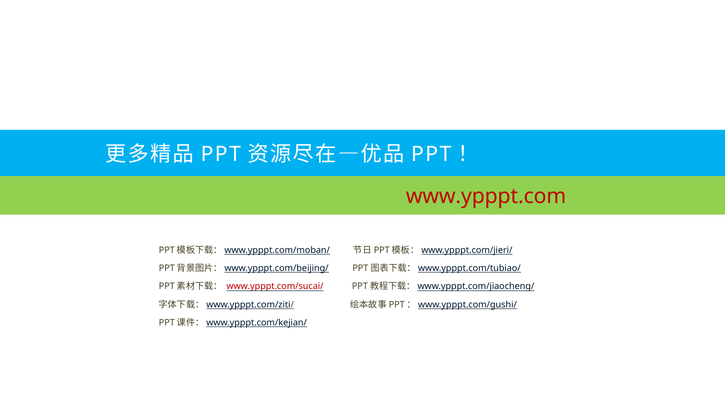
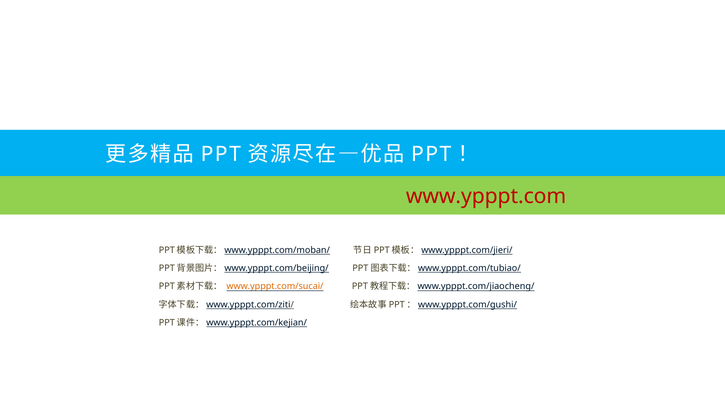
www.ypppt.com/sucai/ colour: red -> orange
